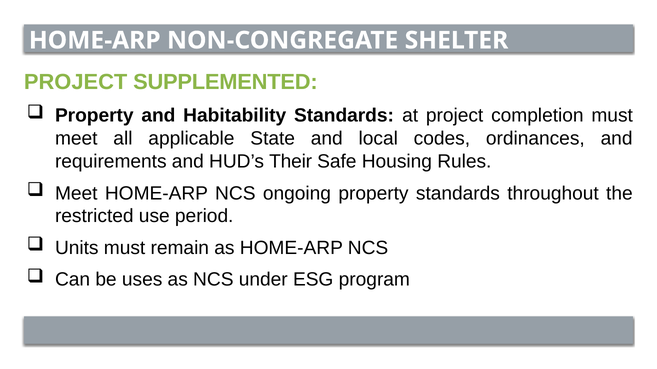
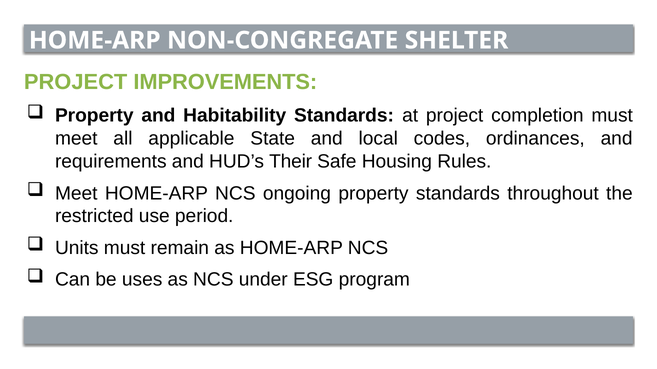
SUPPLEMENTED: SUPPLEMENTED -> IMPROVEMENTS
